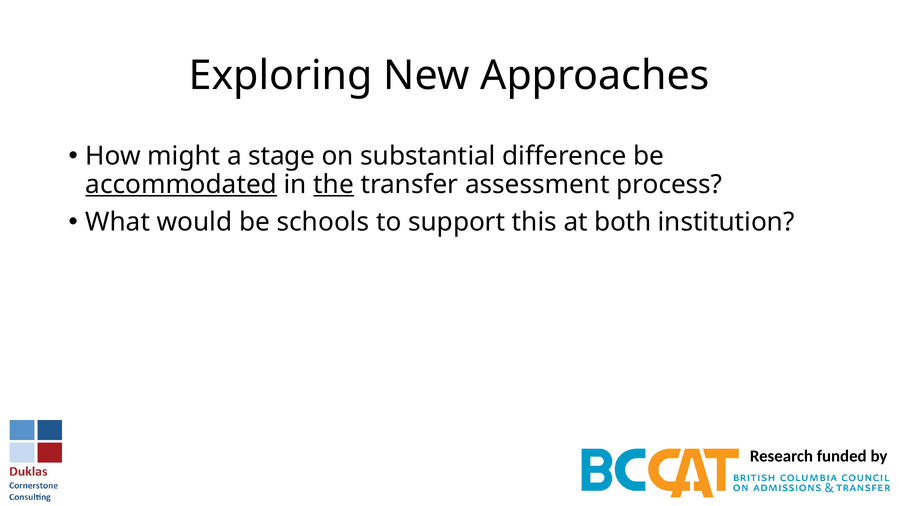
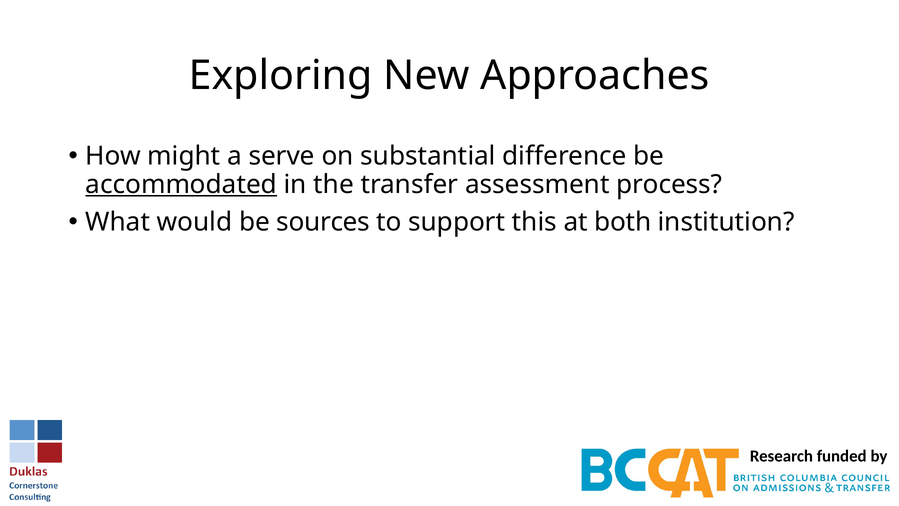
stage: stage -> serve
the underline: present -> none
schools: schools -> sources
